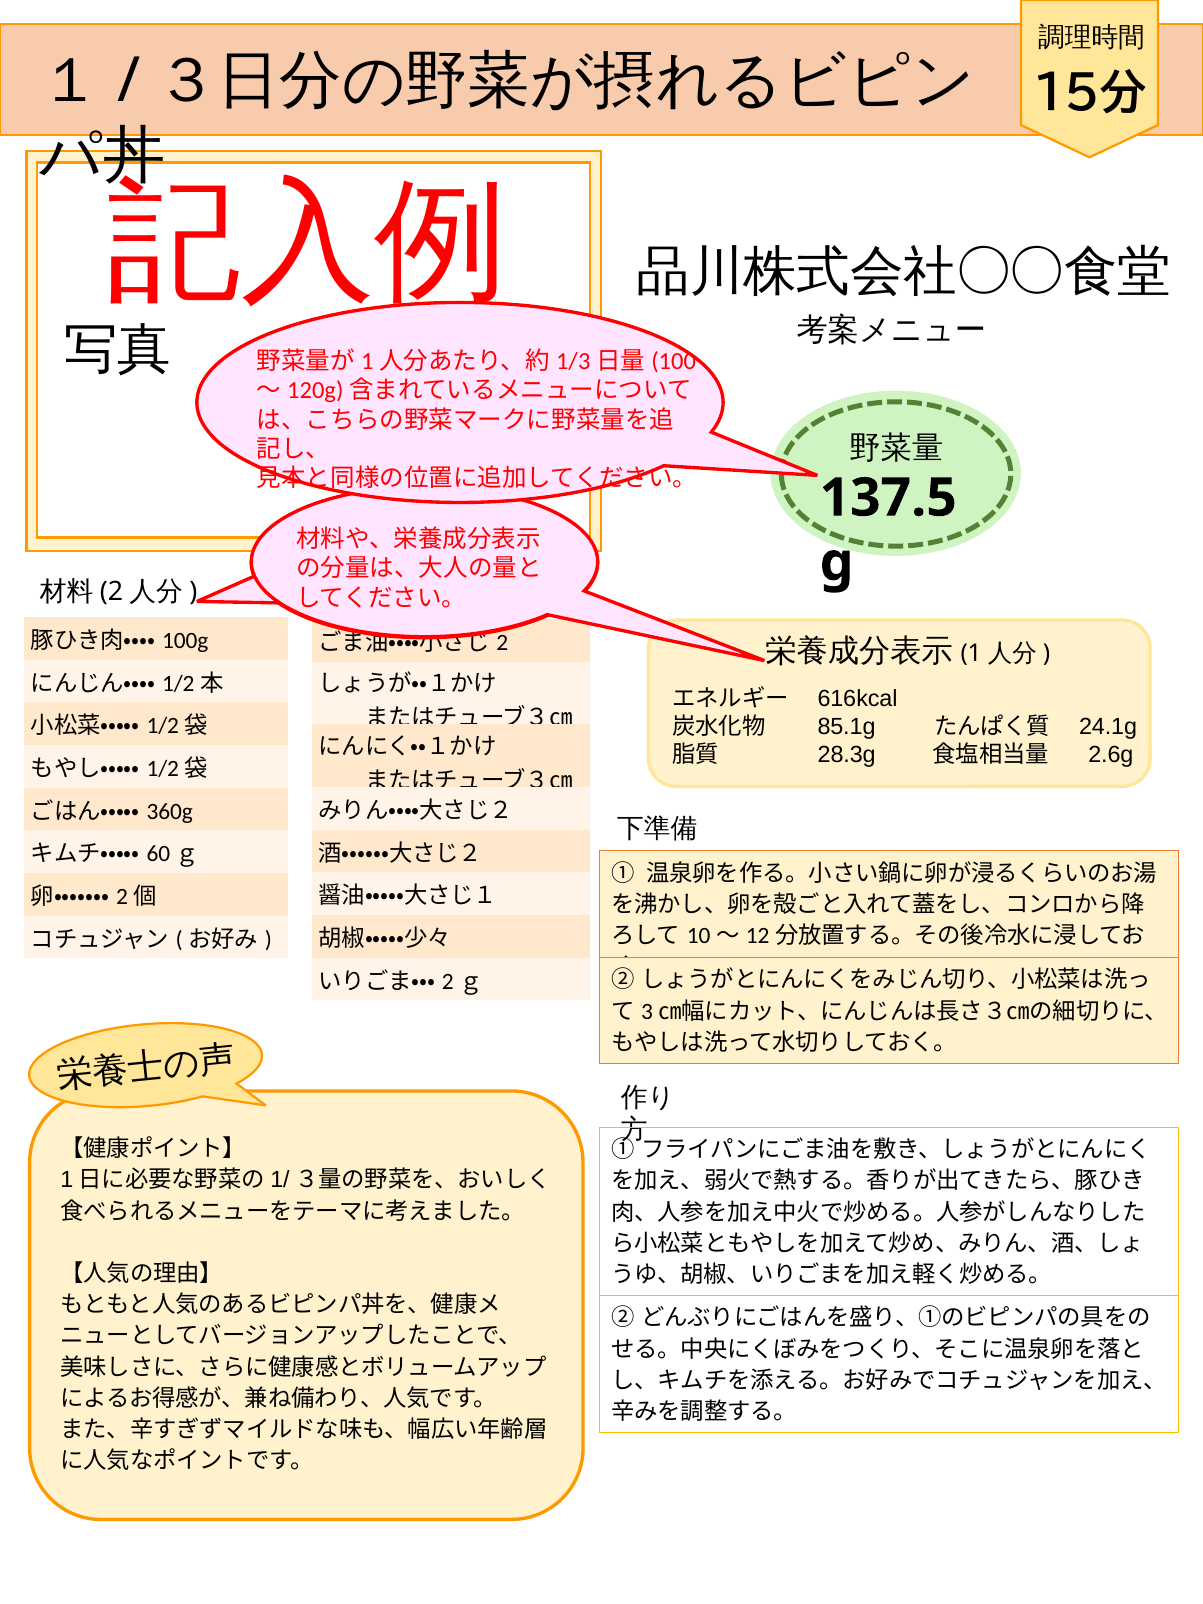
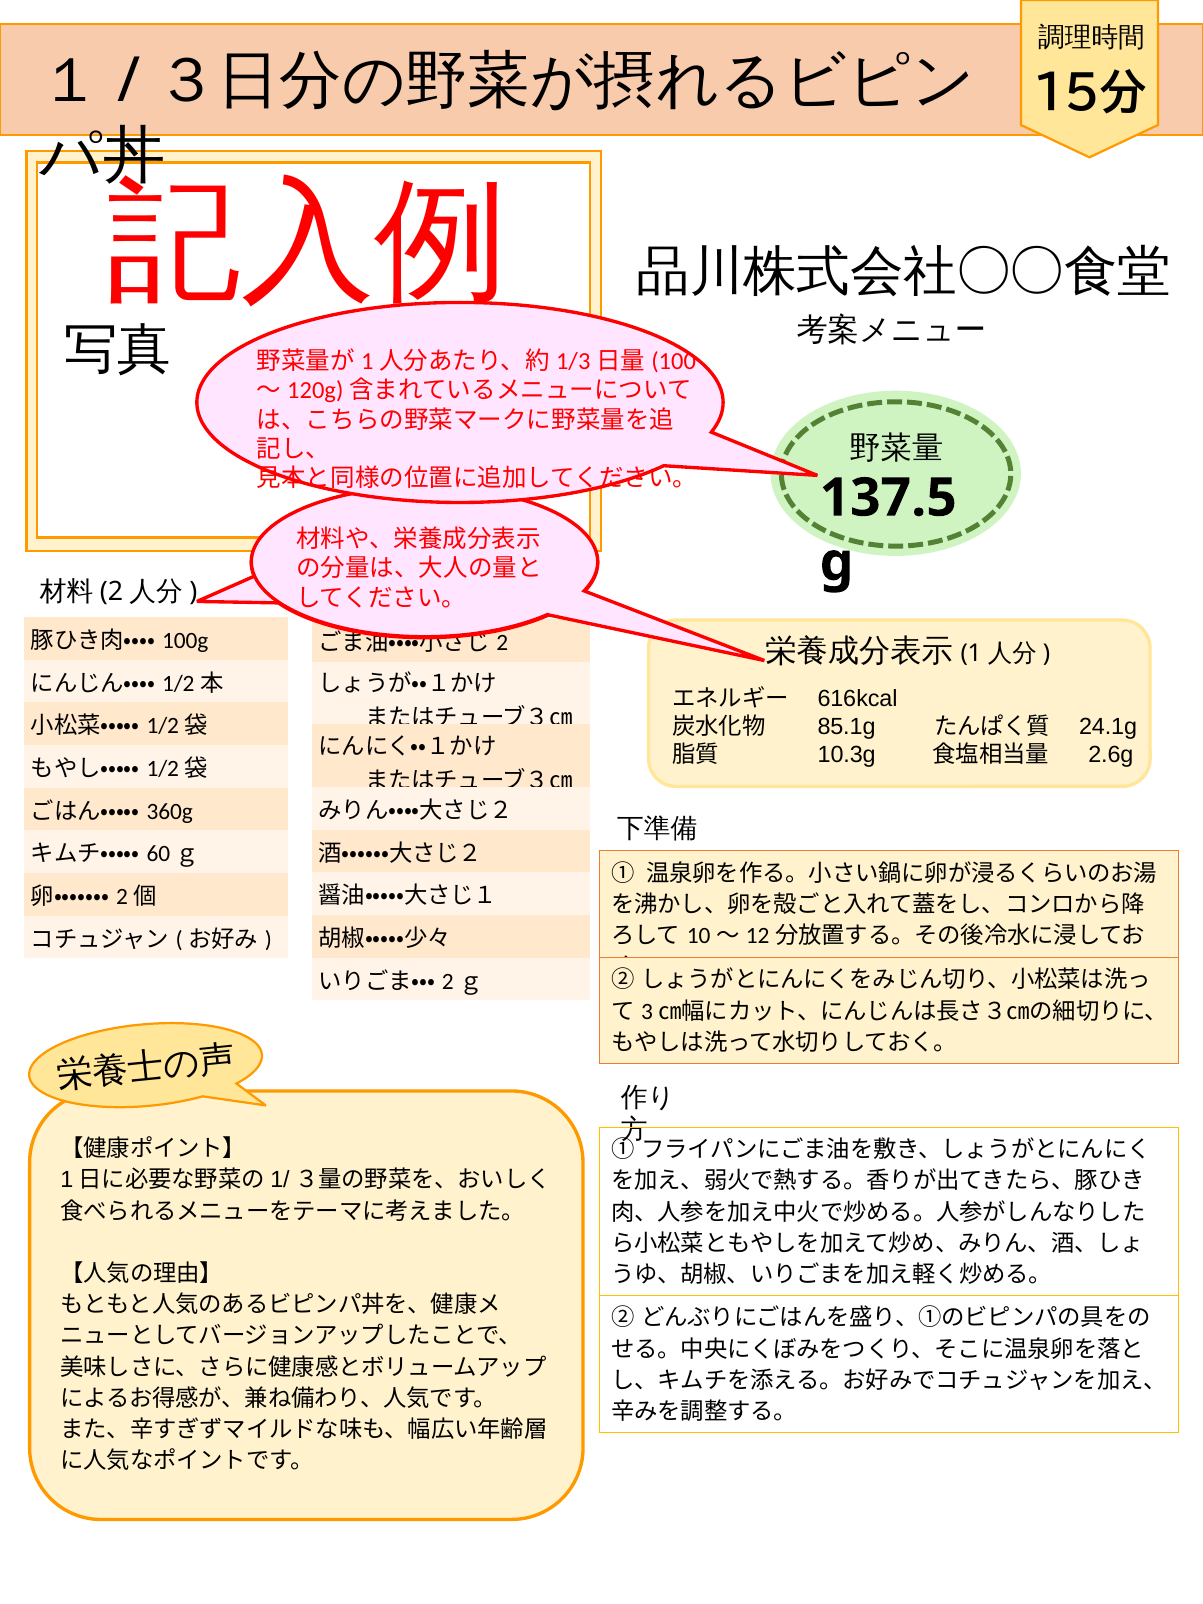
28.3g: 28.3g -> 10.3g
